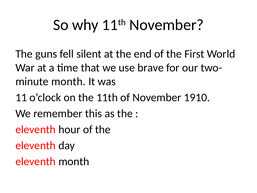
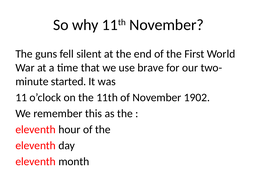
month at (68, 81): month -> started
1910: 1910 -> 1902
